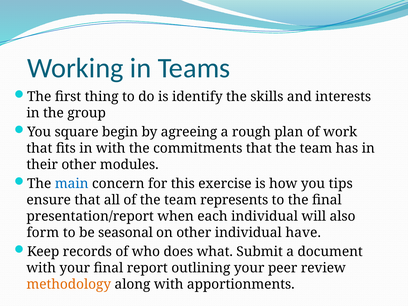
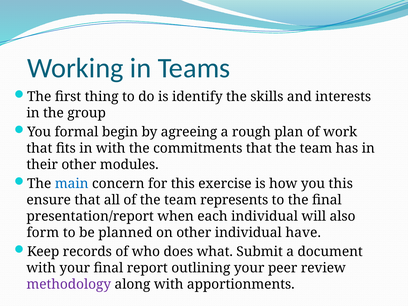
square: square -> formal
you tips: tips -> this
seasonal: seasonal -> planned
methodology colour: orange -> purple
